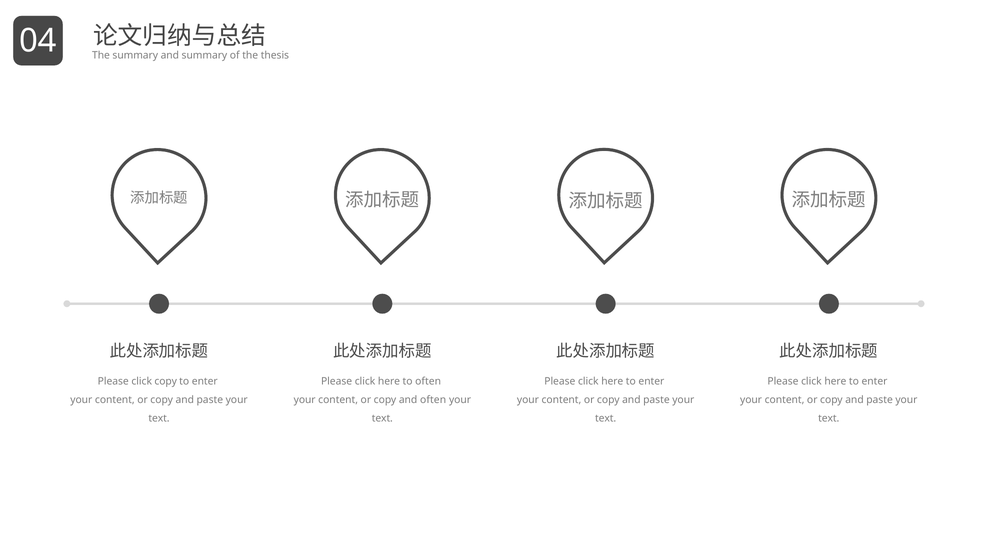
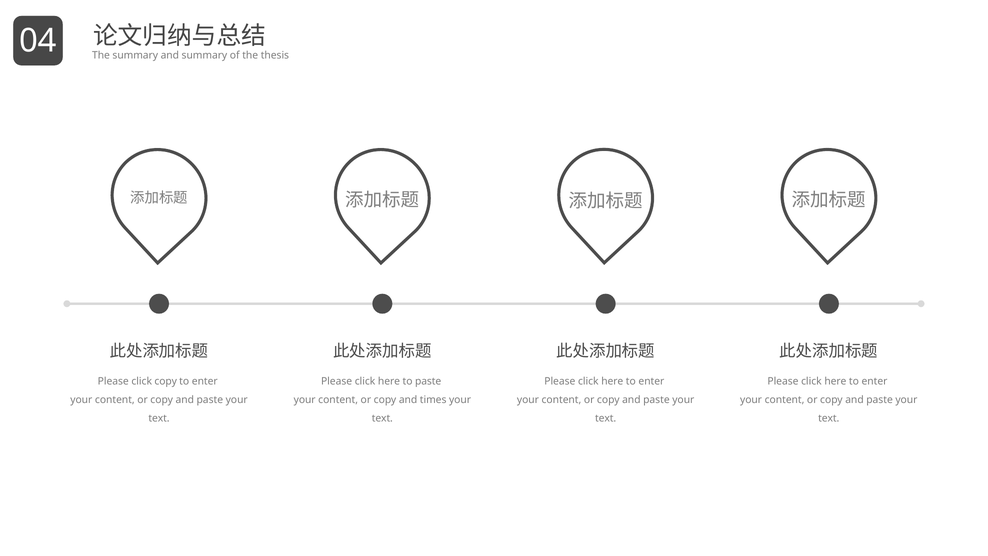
to often: often -> paste
and often: often -> times
